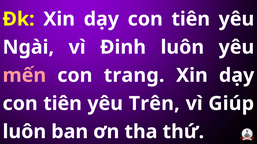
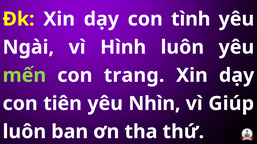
tiên at (191, 19): tiên -> tình
Đinh: Đinh -> Hình
mến colour: pink -> light green
Trên: Trên -> Nhìn
